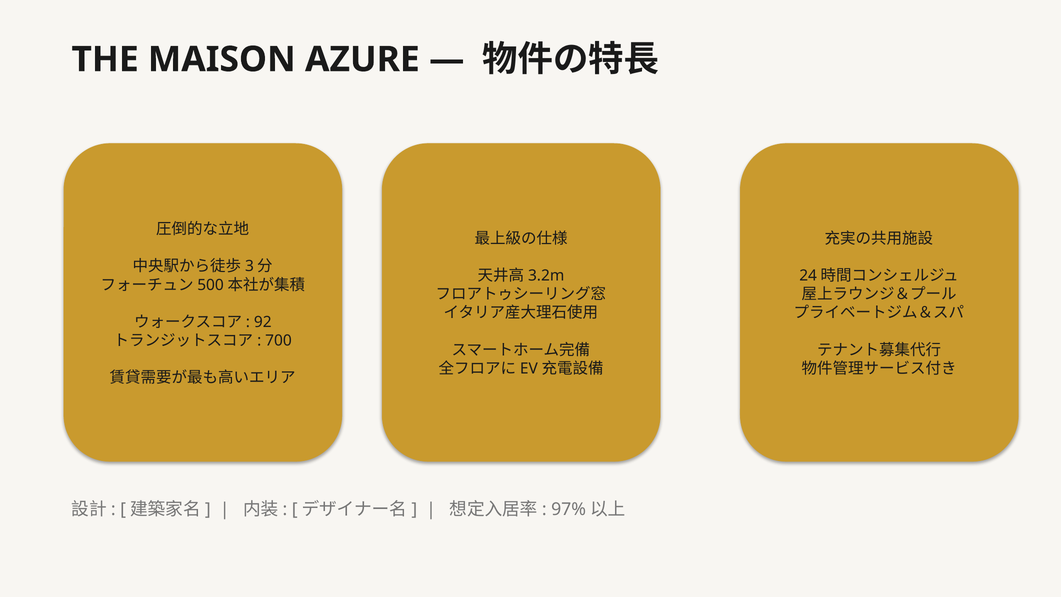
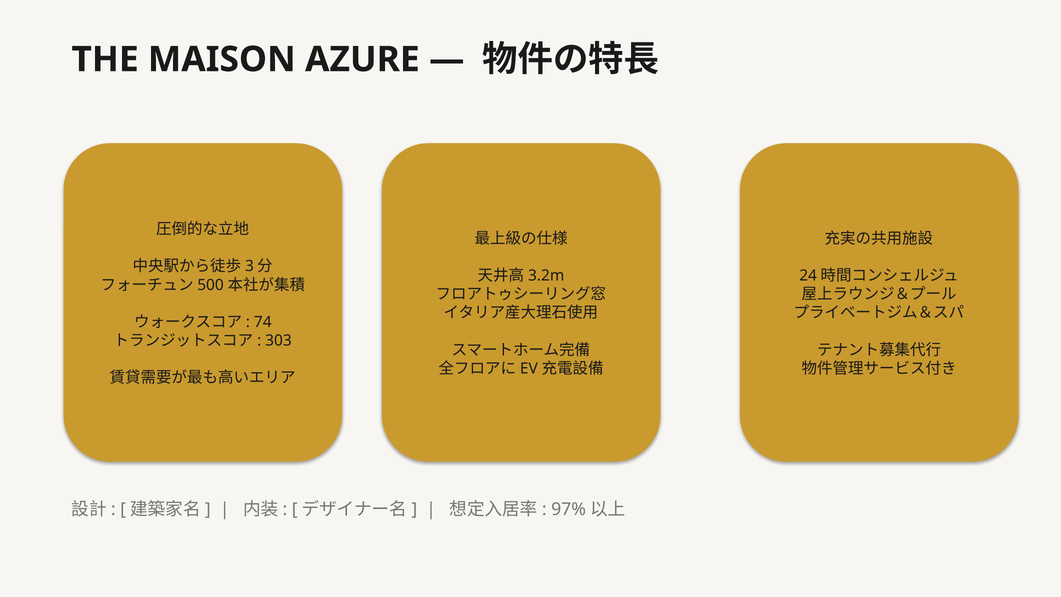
92: 92 -> 74
700: 700 -> 303
